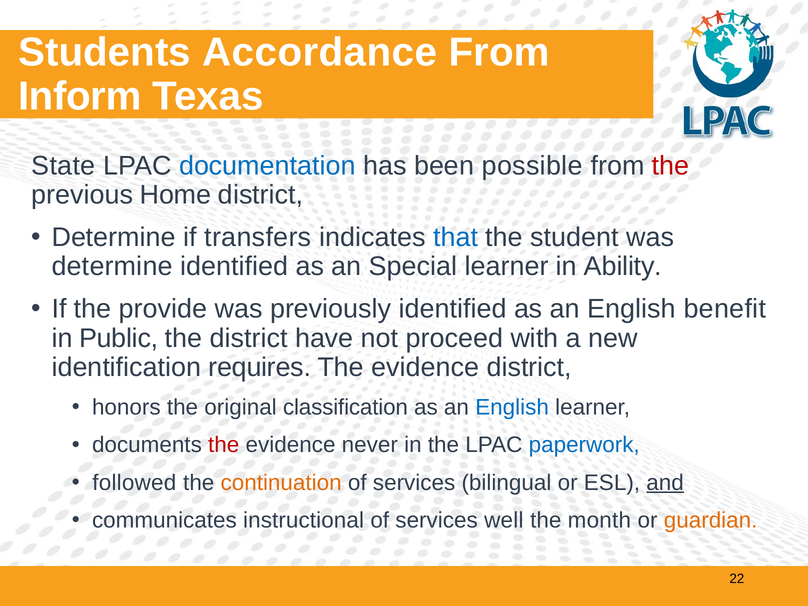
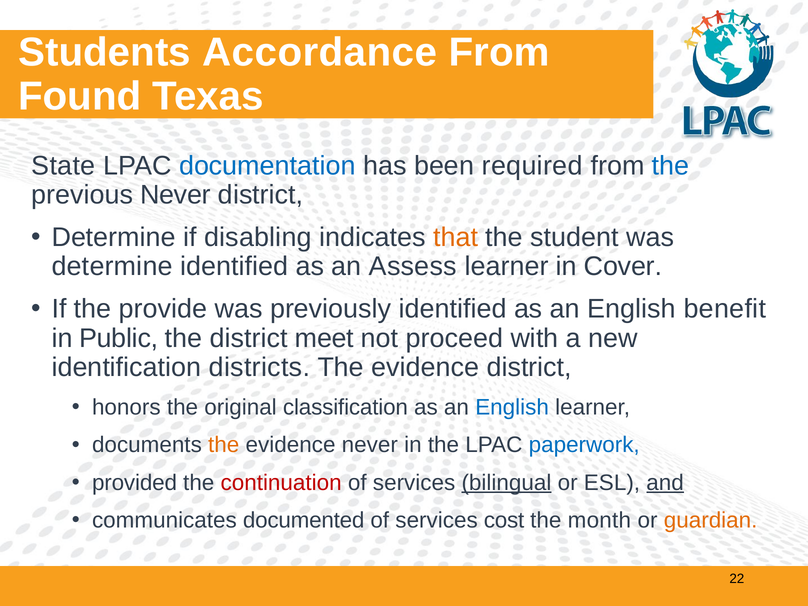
Inform: Inform -> Found
possible: possible -> required
the at (671, 166) colour: red -> blue
previous Home: Home -> Never
transfers: transfers -> disabling
that colour: blue -> orange
Special: Special -> Assess
Ability: Ability -> Cover
have: have -> meet
requires: requires -> districts
the at (224, 445) colour: red -> orange
followed: followed -> provided
continuation colour: orange -> red
bilingual underline: none -> present
instructional: instructional -> documented
well: well -> cost
